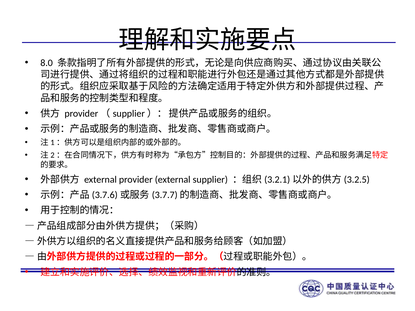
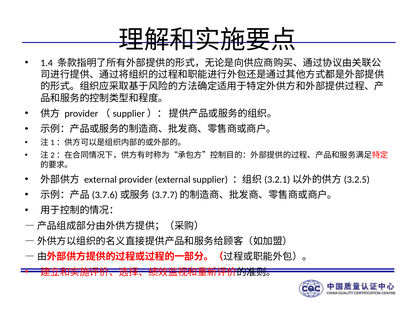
8.0: 8.0 -> 1.4
